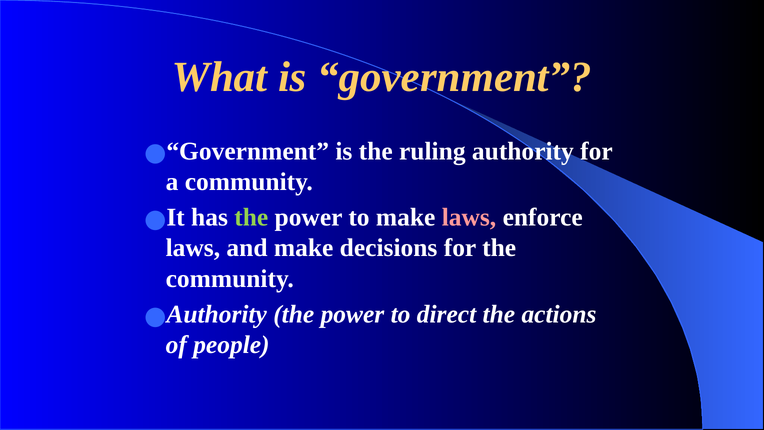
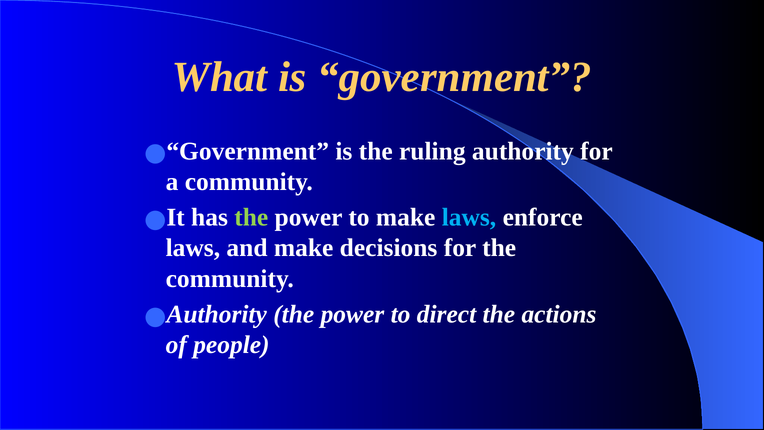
laws at (469, 217) colour: pink -> light blue
